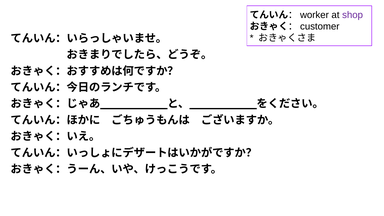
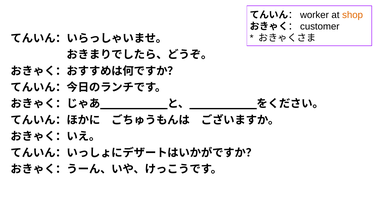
shop colour: purple -> orange
